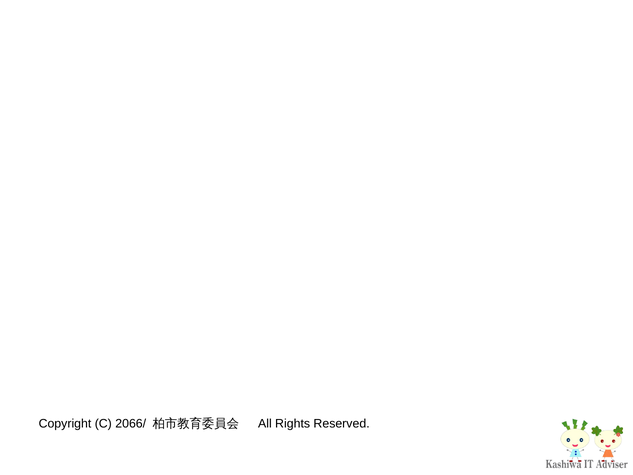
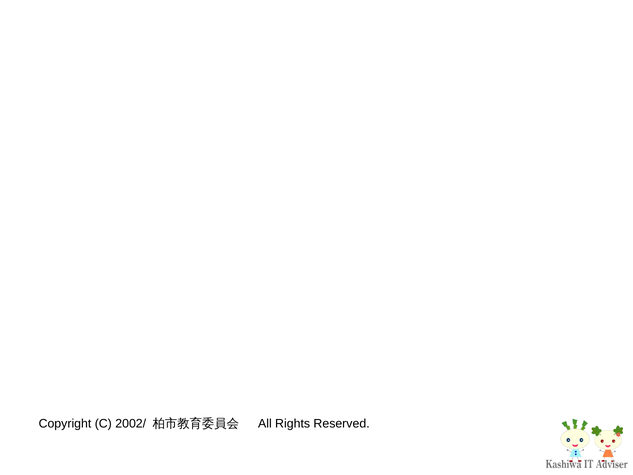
2066/: 2066/ -> 2002/
